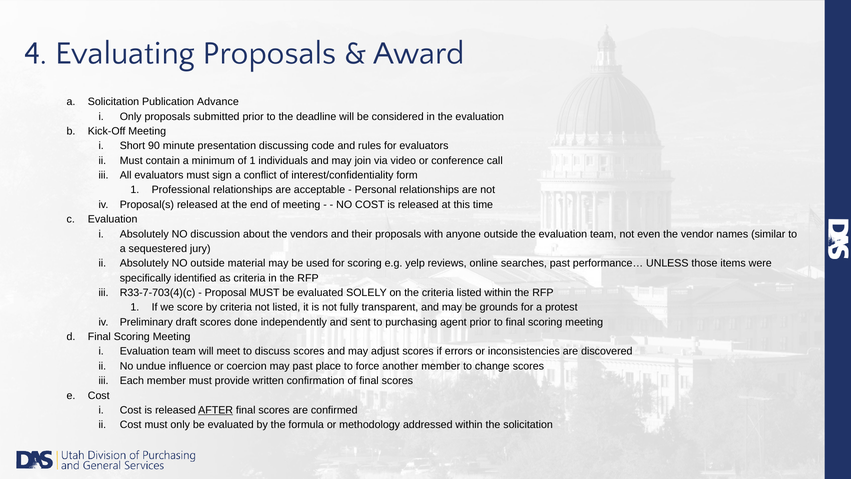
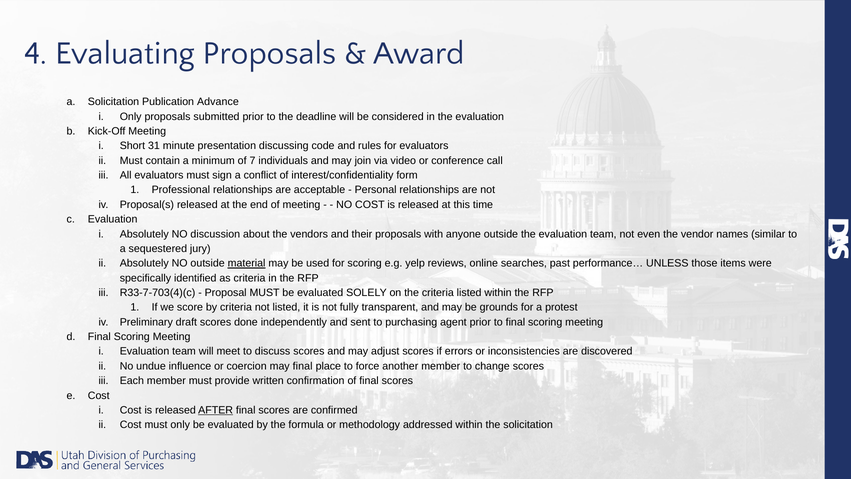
90: 90 -> 31
of 1: 1 -> 7
material underline: none -> present
may past: past -> final
